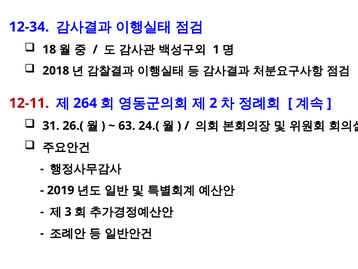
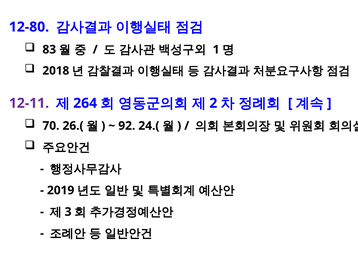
12-34: 12-34 -> 12-80
18: 18 -> 83
12-11 colour: red -> purple
31: 31 -> 70
63: 63 -> 92
